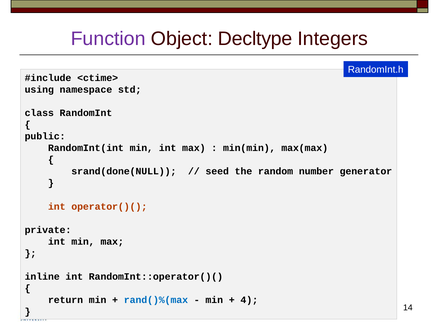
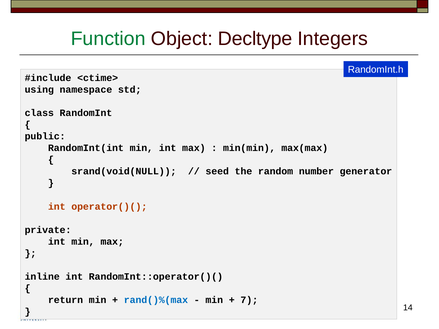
Function colour: purple -> green
srand(done(NULL: srand(done(NULL -> srand(void(NULL
4: 4 -> 7
